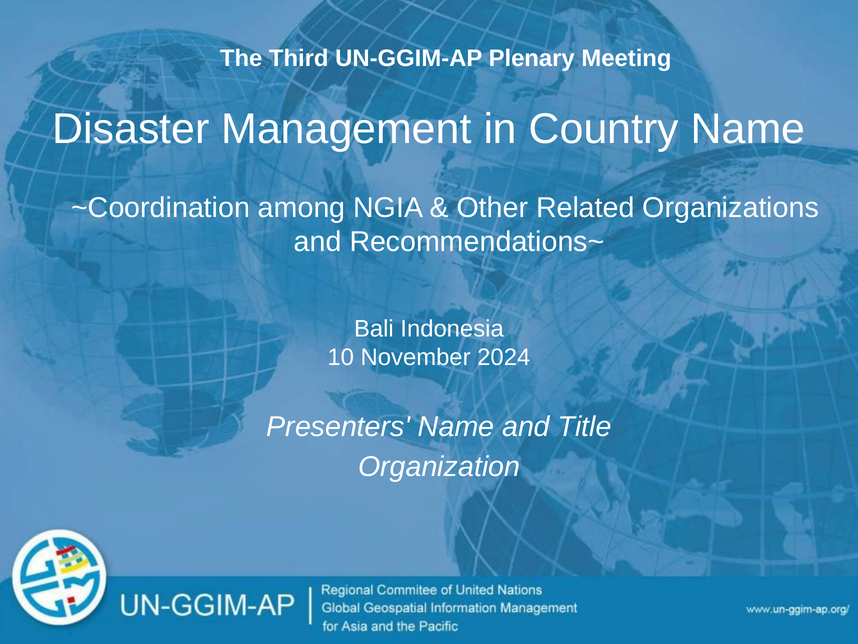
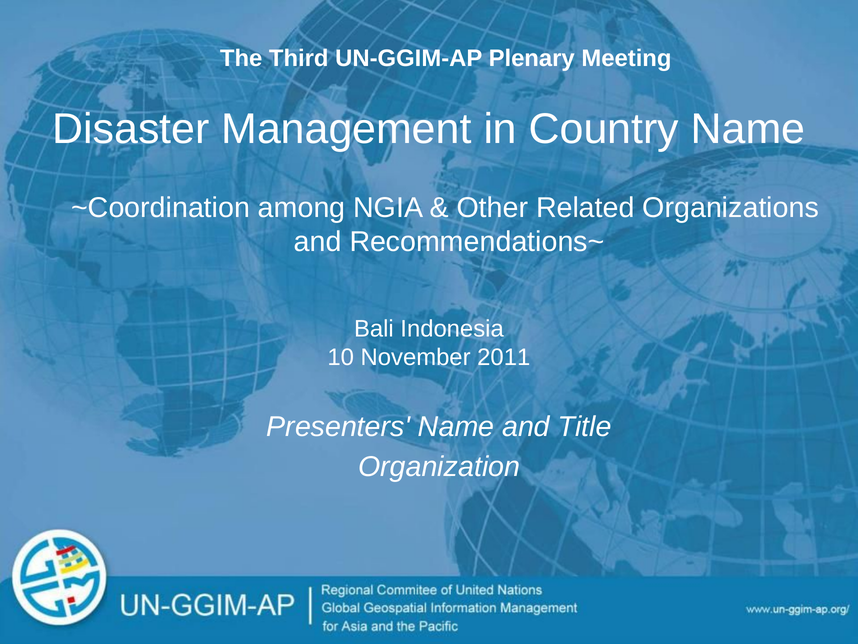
2024: 2024 -> 2011
